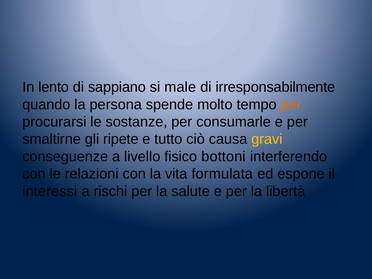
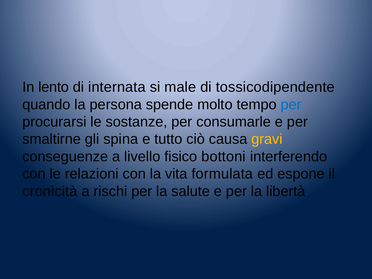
sappiano: sappiano -> internata
irresponsabilmente: irresponsabilmente -> tossicodipendente
per at (291, 104) colour: orange -> blue
ripete: ripete -> spina
interessi: interessi -> cronicità
